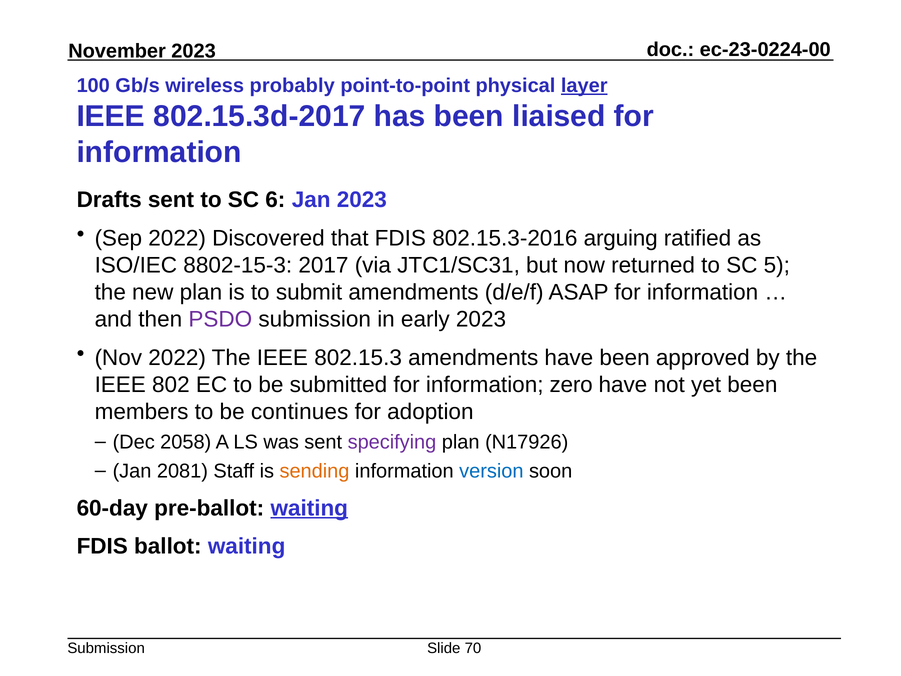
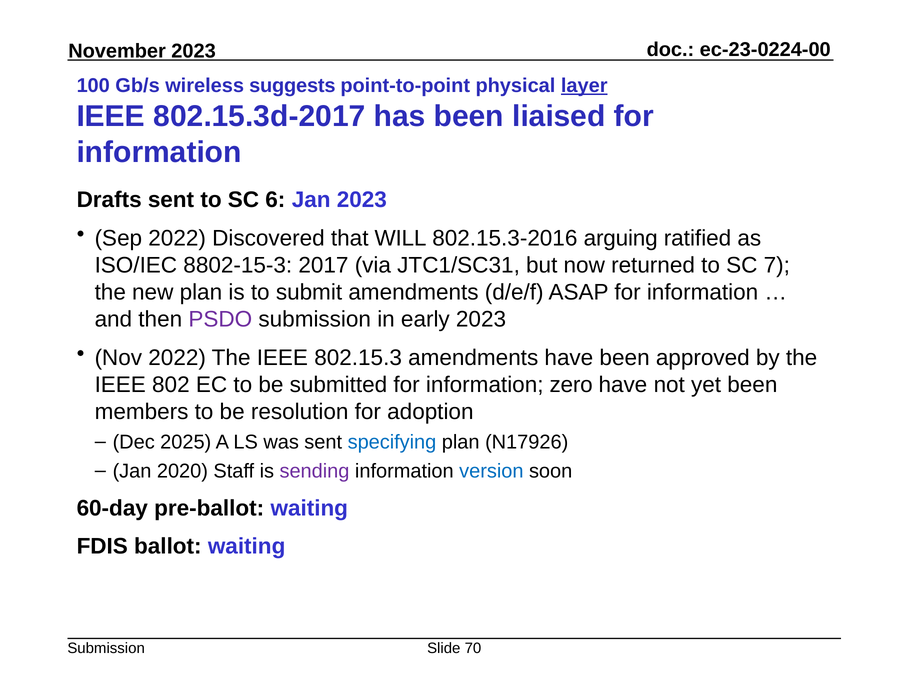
probably: probably -> suggests
that FDIS: FDIS -> WILL
5: 5 -> 7
continues: continues -> resolution
2058: 2058 -> 2025
specifying colour: purple -> blue
2081: 2081 -> 2020
sending colour: orange -> purple
waiting at (309, 508) underline: present -> none
